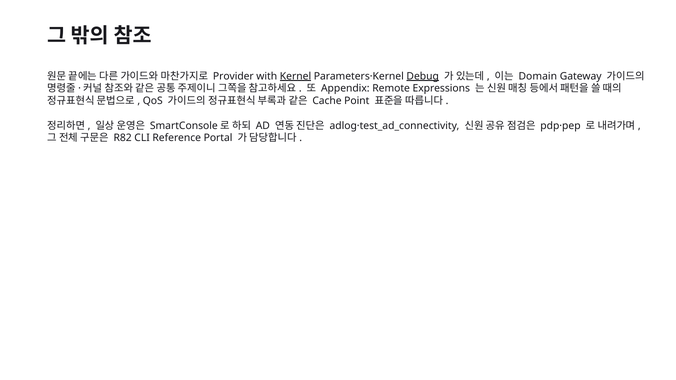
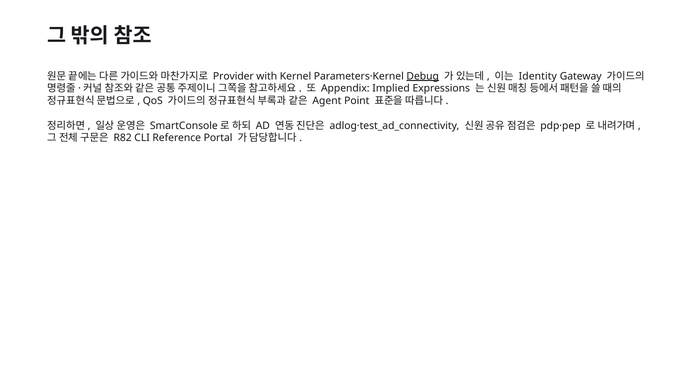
Kernel underline: present -> none
Domain: Domain -> Identity
Remote: Remote -> Implied
Cache: Cache -> Agent
